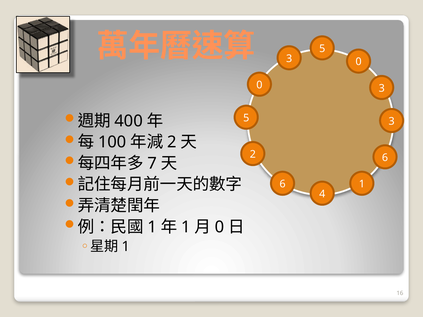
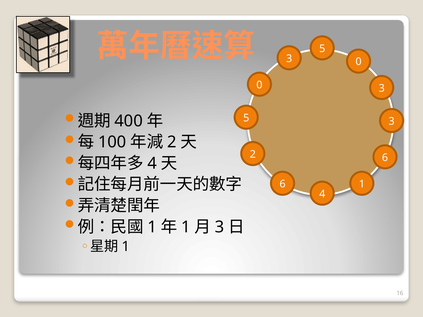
7 at (152, 163): 7 -> 4
0 at (220, 227): 0 -> 3
